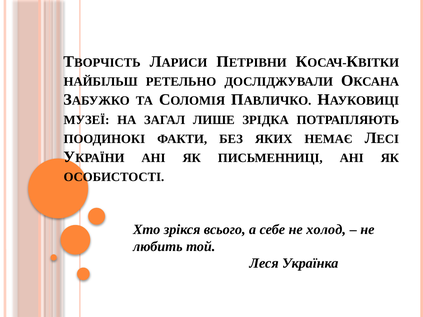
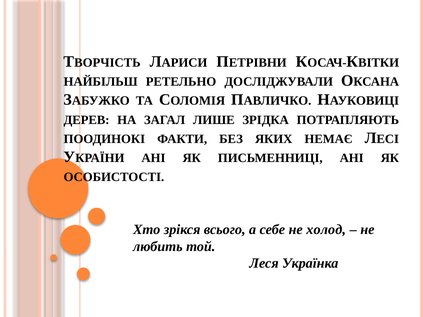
МУЗЕЇ: МУЗЕЇ -> ДЕРЕВ
